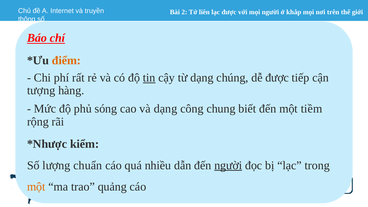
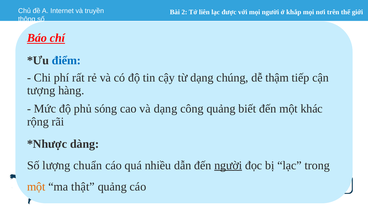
điểm colour: orange -> blue
tin underline: present -> none
dễ được: được -> thậm
công chung: chung -> quảng
tiềm: tiềm -> khác
kiểm: kiểm -> dàng
trao: trao -> thật
